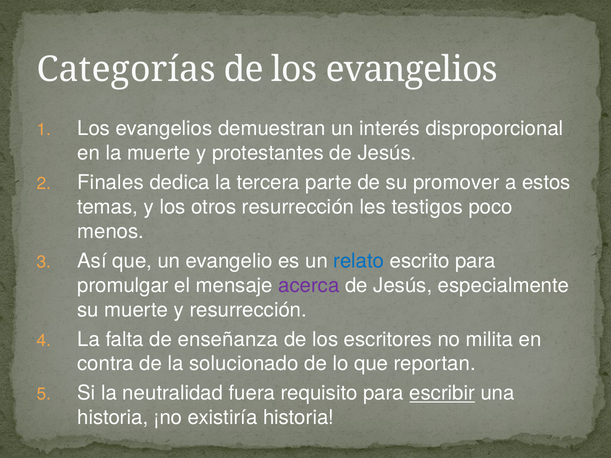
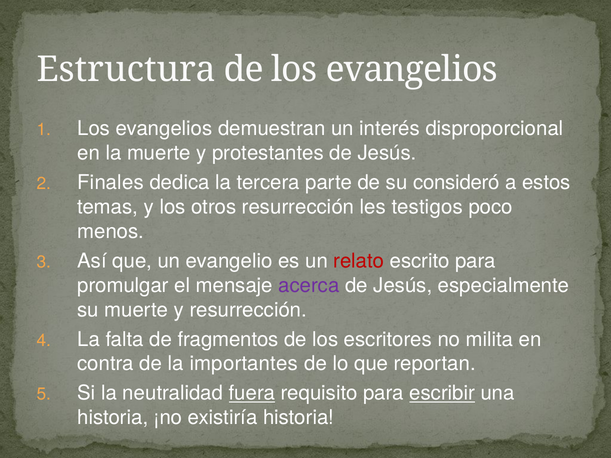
Categorías: Categorías -> Estructura
promover: promover -> consideró
relato colour: blue -> red
enseñanza: enseñanza -> fragmentos
solucionado: solucionado -> importantes
fuera underline: none -> present
